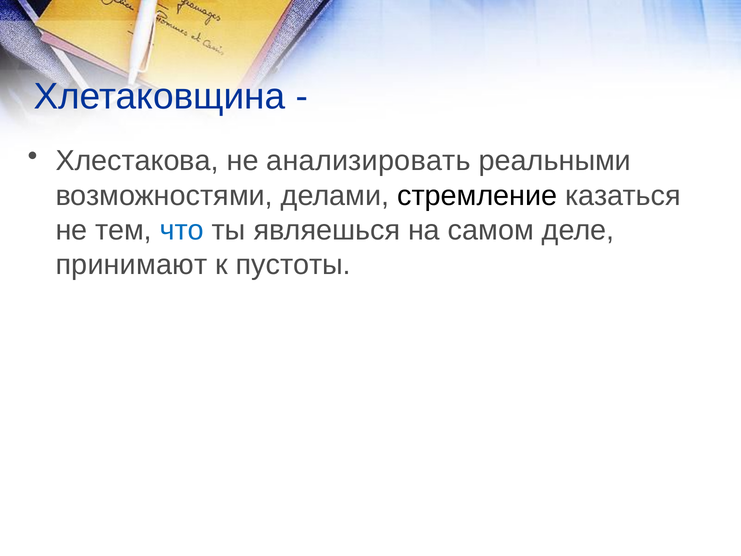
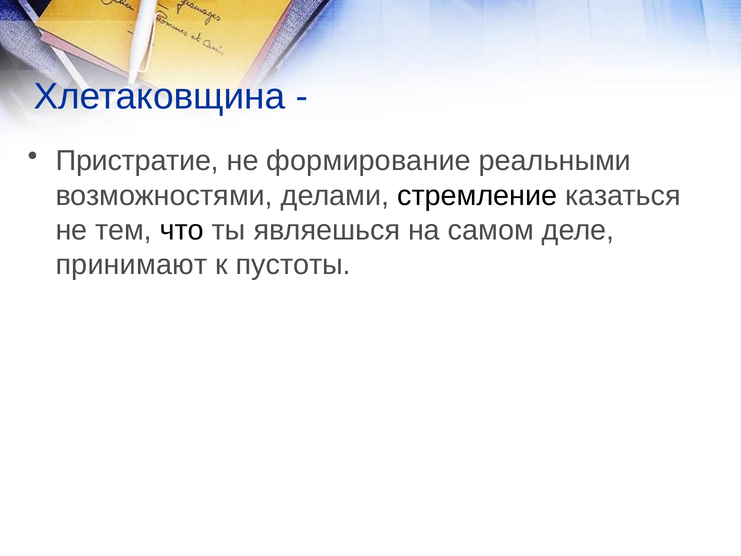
Хлестакова: Хлестакова -> Пристратие
анализировать: анализировать -> формирование
что colour: blue -> black
